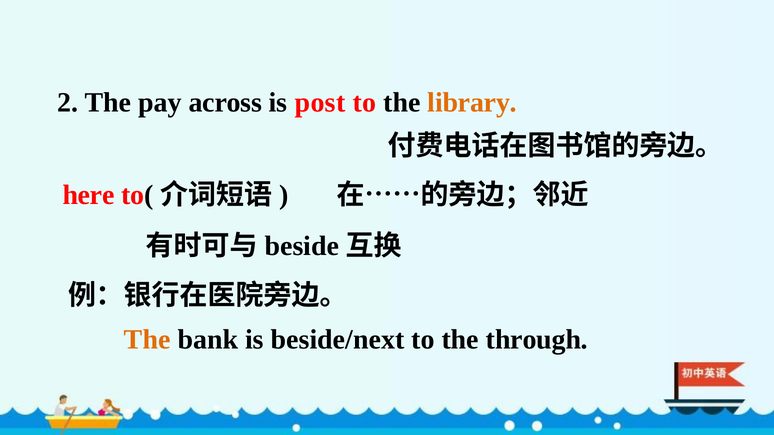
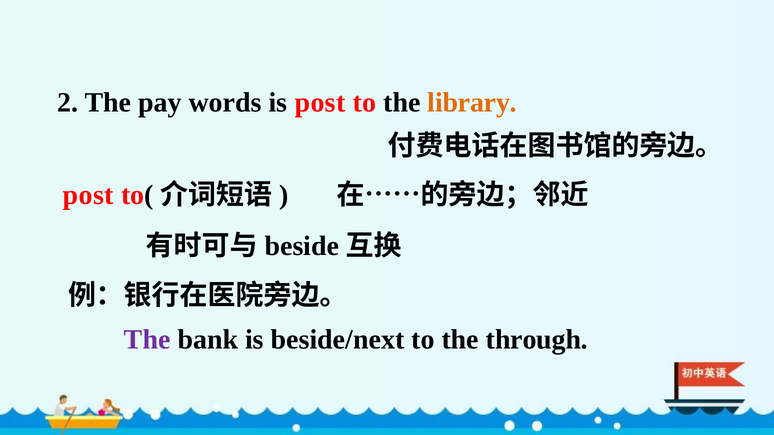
across: across -> words
here at (89, 195): here -> post
The at (147, 340) colour: orange -> purple
